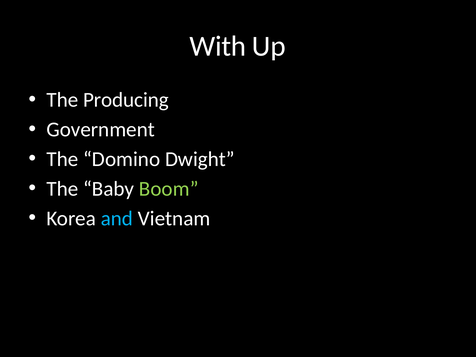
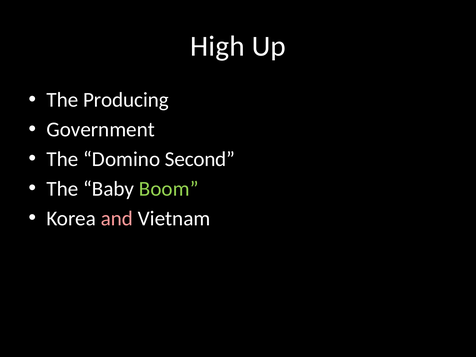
With: With -> High
Dwight: Dwight -> Second
and colour: light blue -> pink
